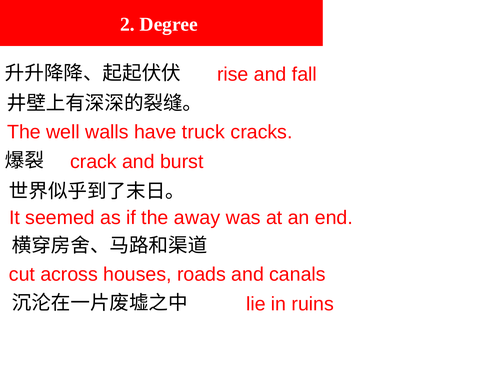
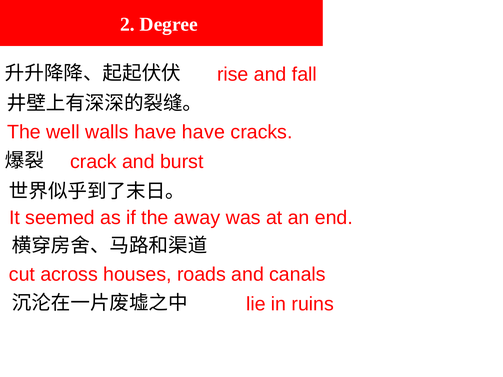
have truck: truck -> have
